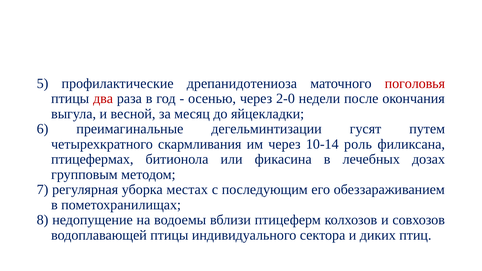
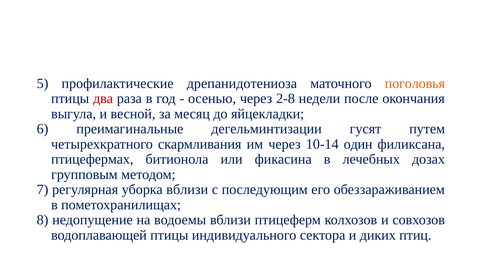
поголовья colour: red -> orange
2-0: 2-0 -> 2-8
роль: роль -> один
уборка местах: местах -> вблизи
